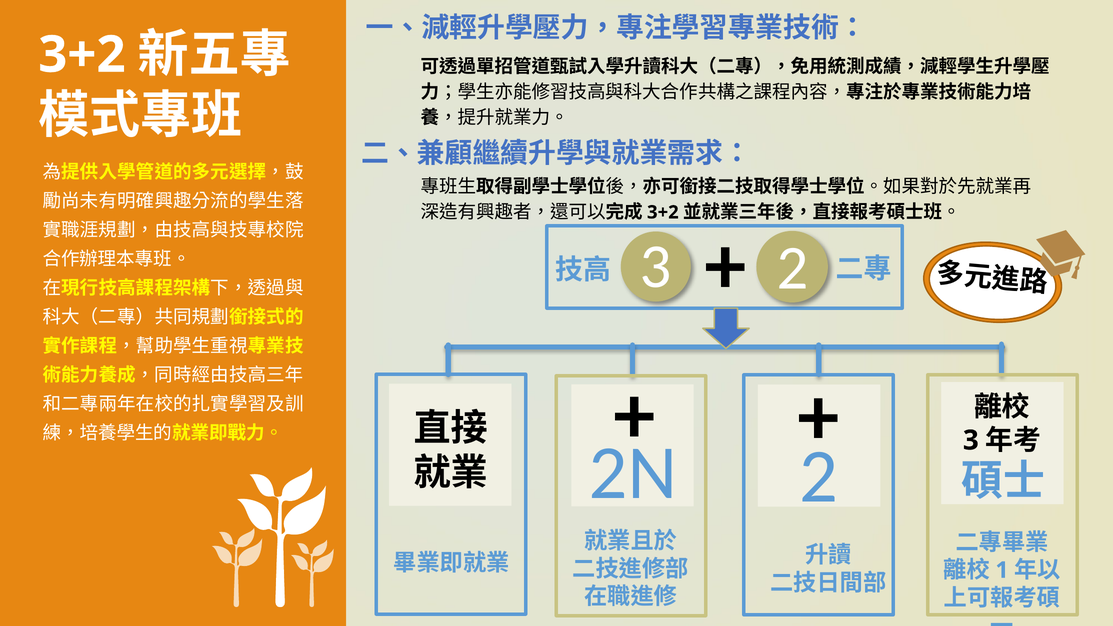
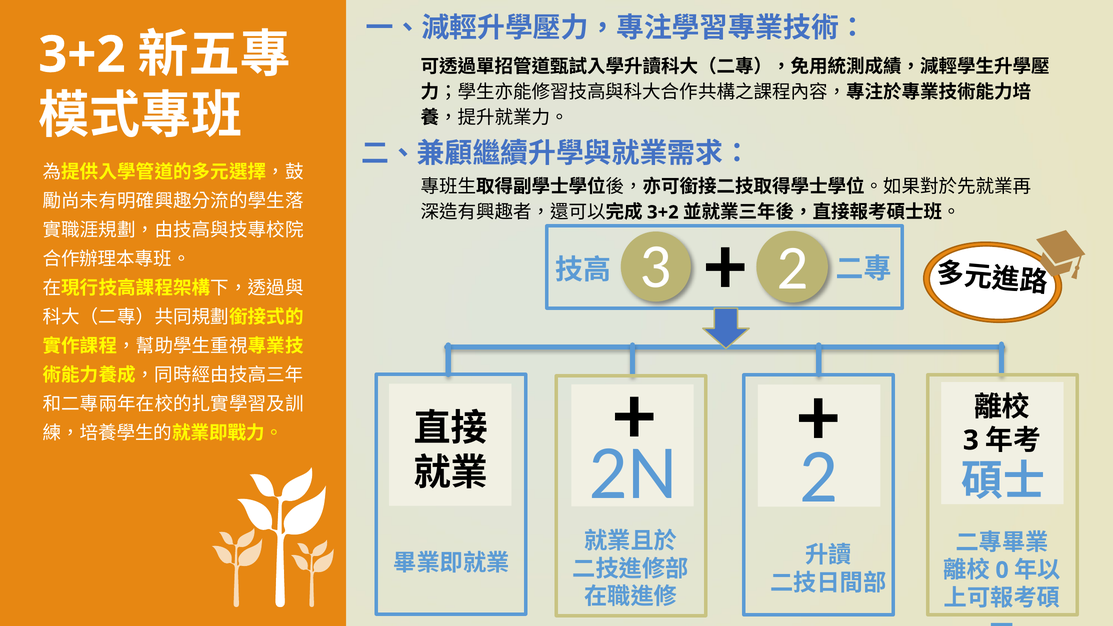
1: 1 -> 0
